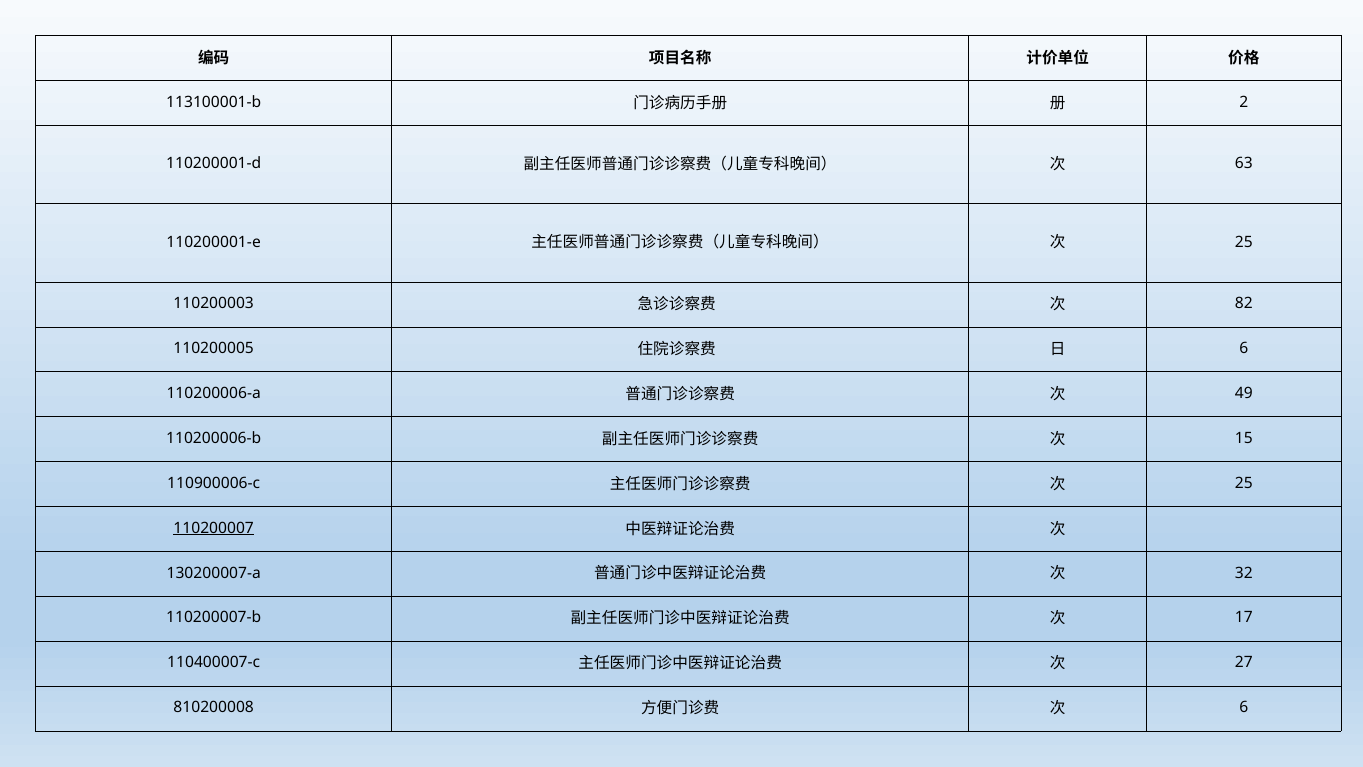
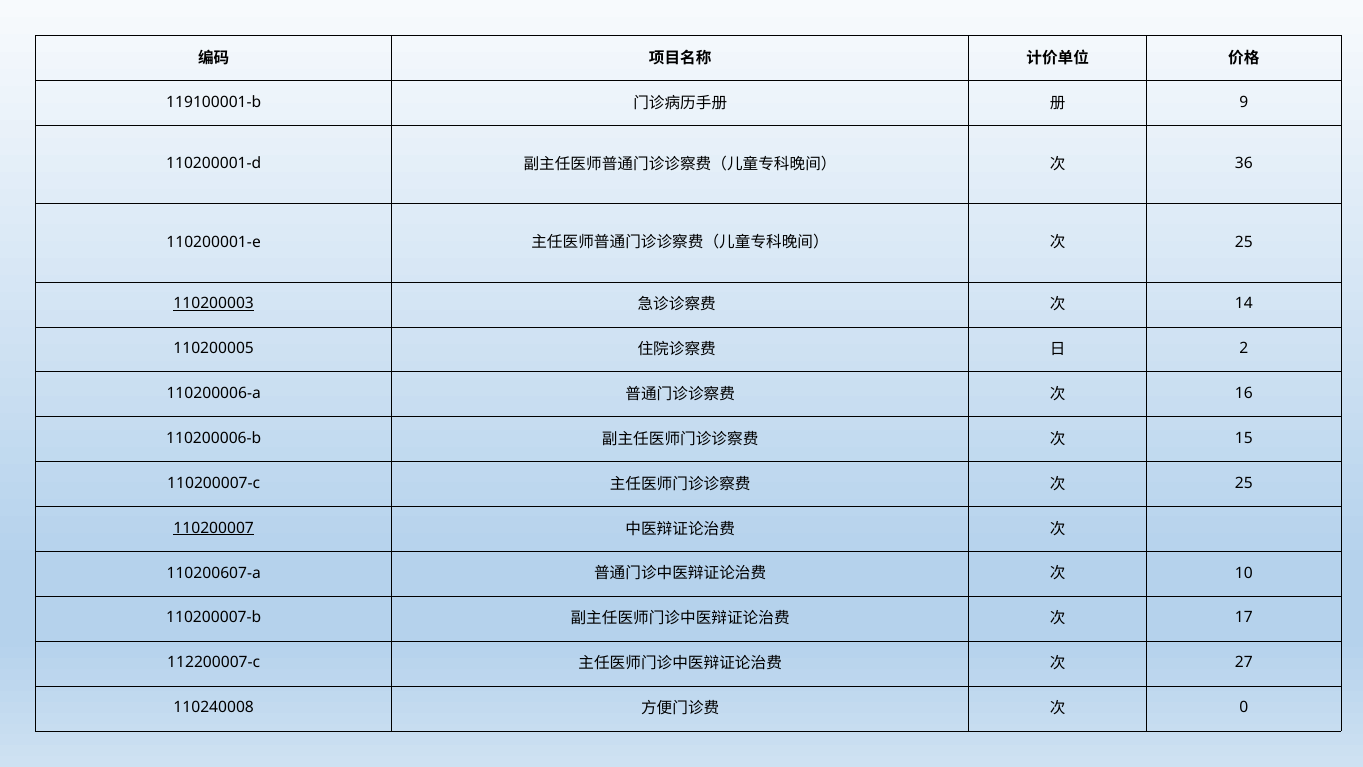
113100001-b: 113100001-b -> 119100001-b
2: 2 -> 9
63: 63 -> 36
110200003 underline: none -> present
82: 82 -> 14
6 at (1244, 348): 6 -> 2
49: 49 -> 16
110900006-c: 110900006-c -> 110200007-c
130200007-a: 130200007-a -> 110200607-a
32: 32 -> 10
110400007-c: 110400007-c -> 112200007-c
810200008: 810200008 -> 110240008
6 at (1244, 707): 6 -> 0
